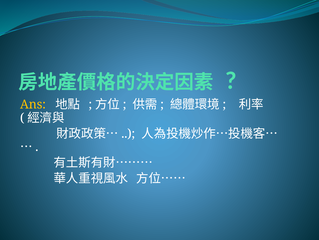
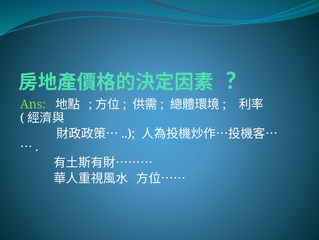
Ans colour: yellow -> light green
